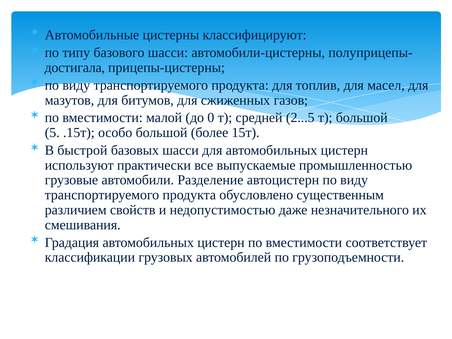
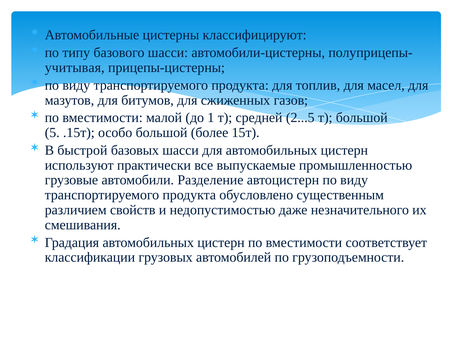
достигала: достигала -> учитывая
0: 0 -> 1
